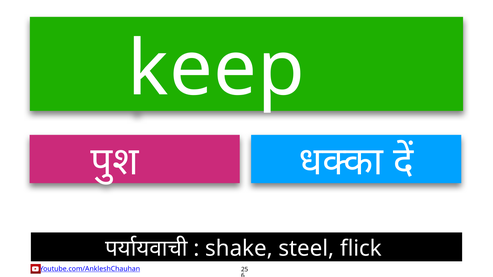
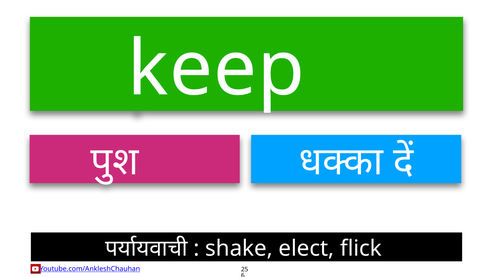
steel: steel -> elect
